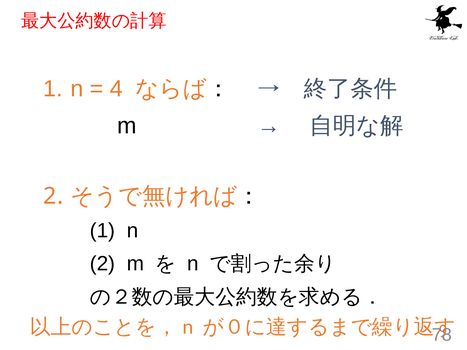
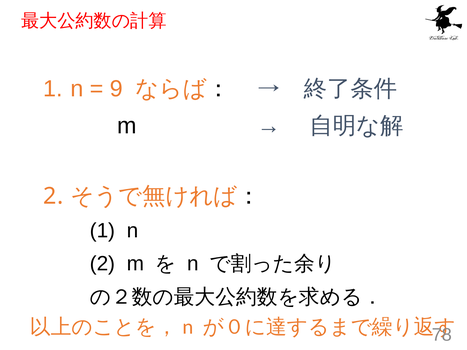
4: 4 -> 9
